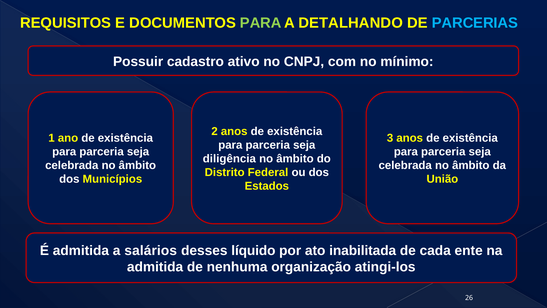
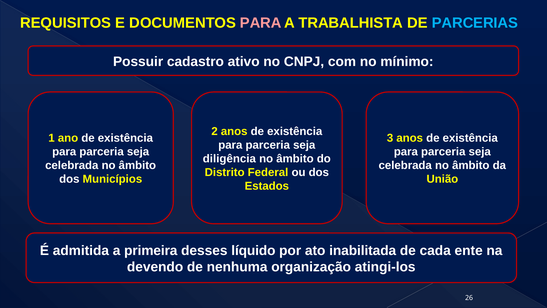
PARA at (261, 23) colour: light green -> pink
DETALHANDO: DETALHANDO -> TRABALHISTA
salários: salários -> primeira
admitida at (155, 267): admitida -> devendo
